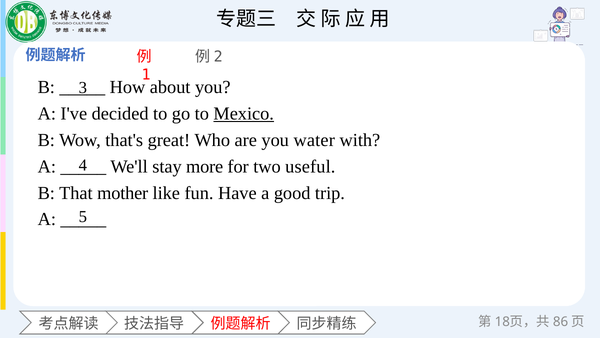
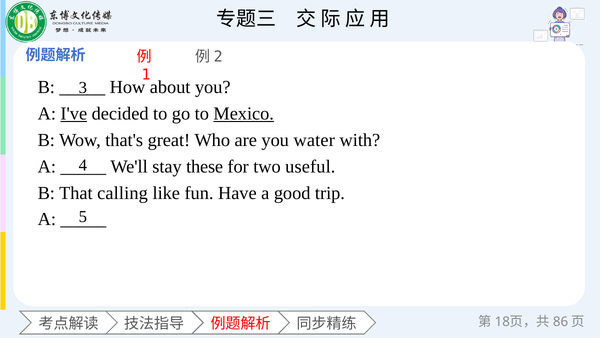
I've underline: none -> present
more: more -> these
mother: mother -> calling
